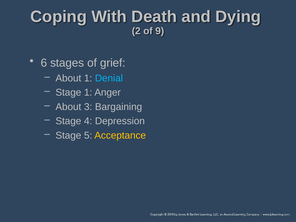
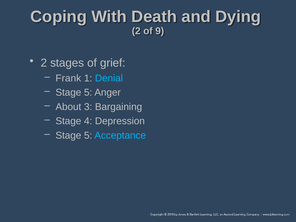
6 at (44, 63): 6 -> 2
About at (68, 78): About -> Frank
1 at (88, 92): 1 -> 5
Acceptance colour: yellow -> light blue
